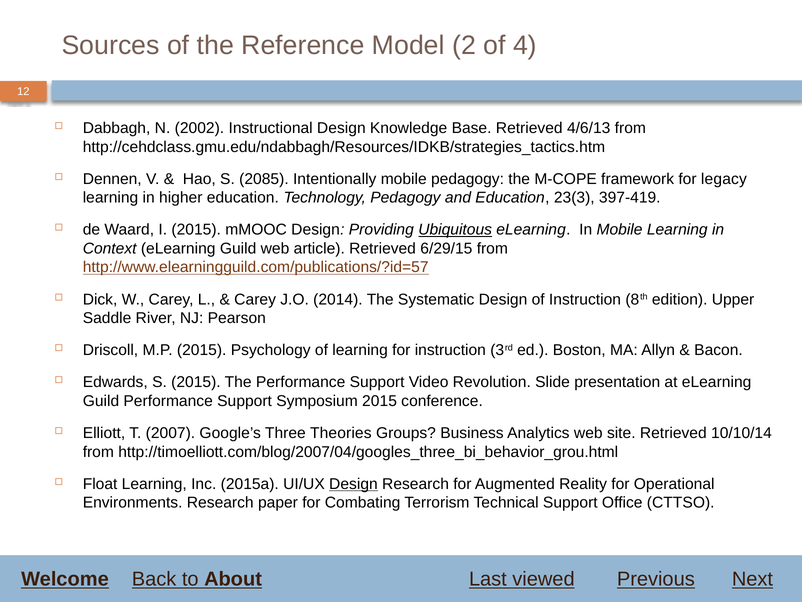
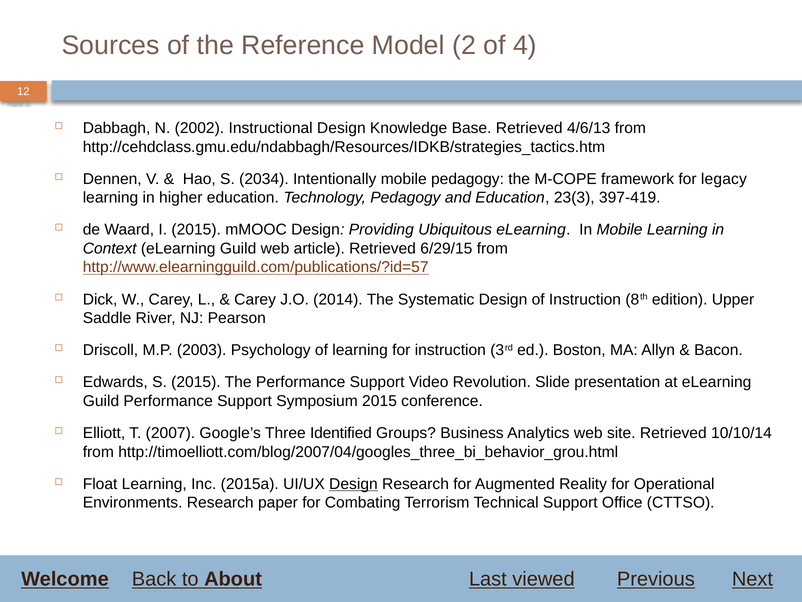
2085: 2085 -> 2034
Ubiquitous underline: present -> none
M.P 2015: 2015 -> 2003
Theories: Theories -> Identified
